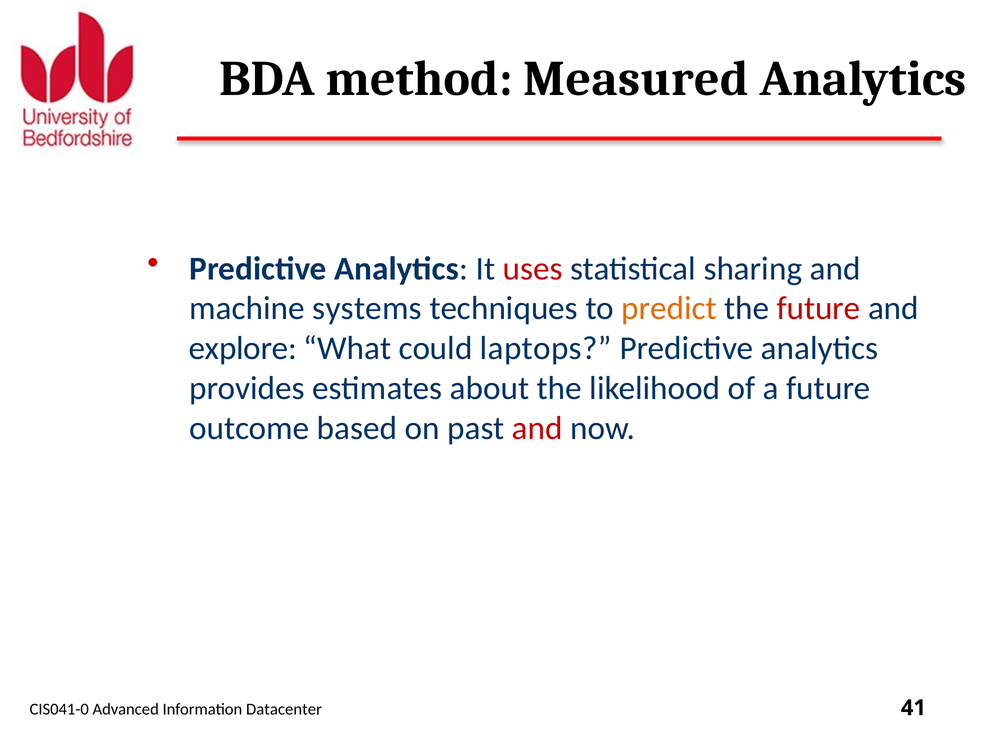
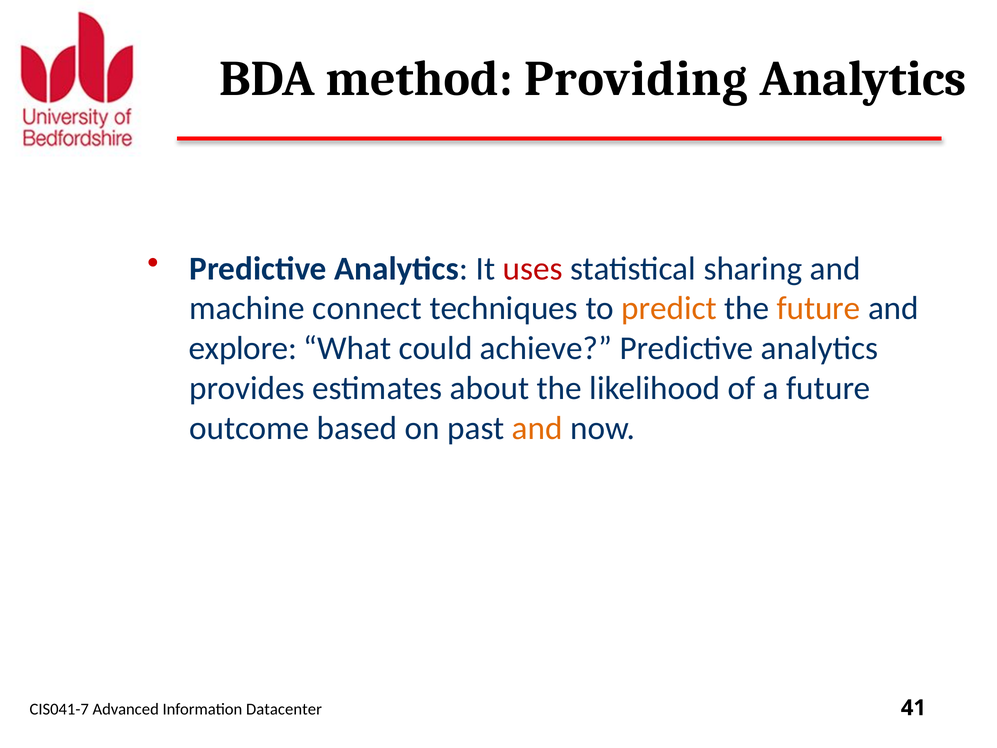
Measured: Measured -> Providing
systems: systems -> connect
future at (819, 308) colour: red -> orange
laptops: laptops -> achieve
and at (537, 428) colour: red -> orange
CIS041-0: CIS041-0 -> CIS041-7
